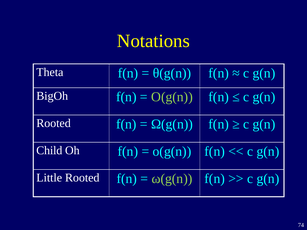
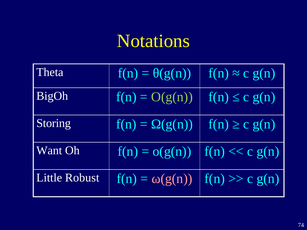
Rooted at (54, 123): Rooted -> Storing
Child: Child -> Want
Little Rooted: Rooted -> Robust
ω(g(n at (172, 179) colour: light green -> pink
